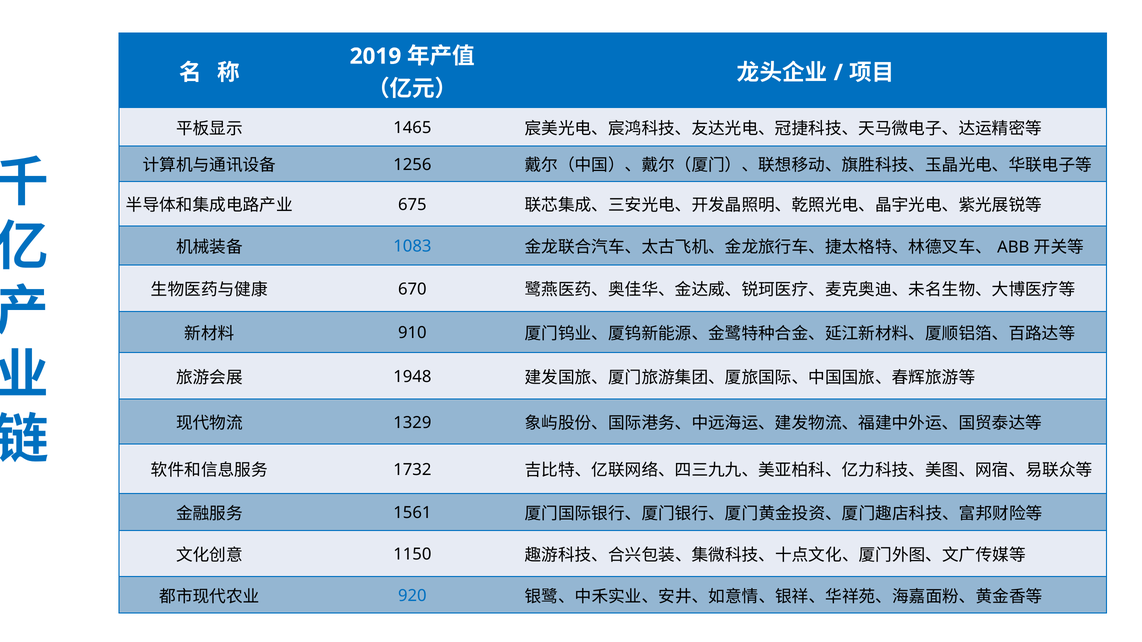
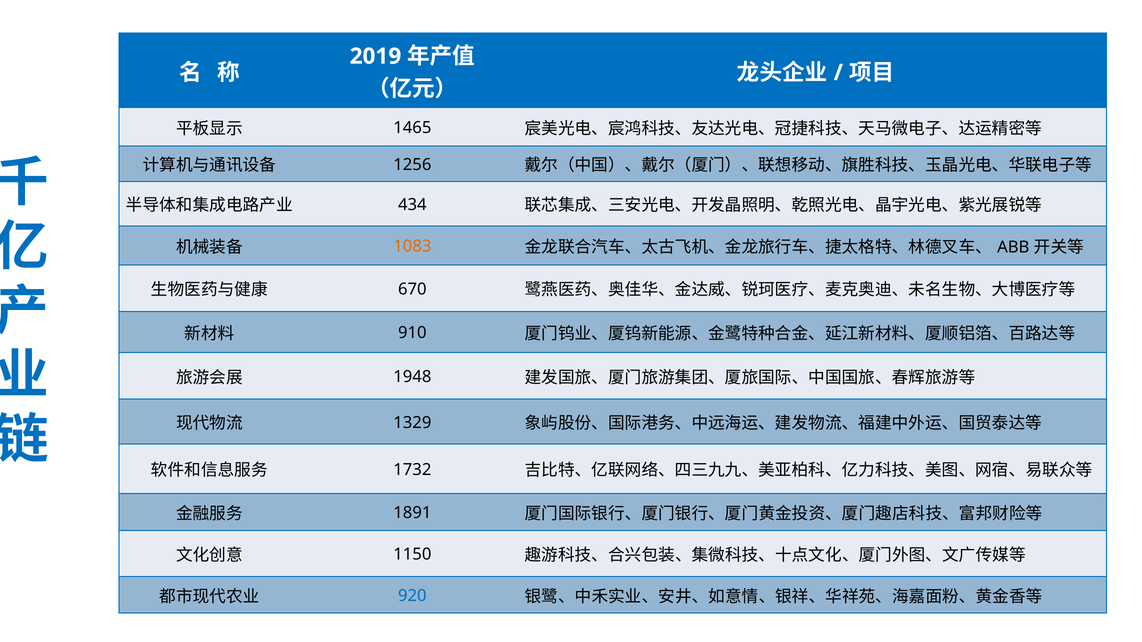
675: 675 -> 434
1083 colour: blue -> orange
1561: 1561 -> 1891
